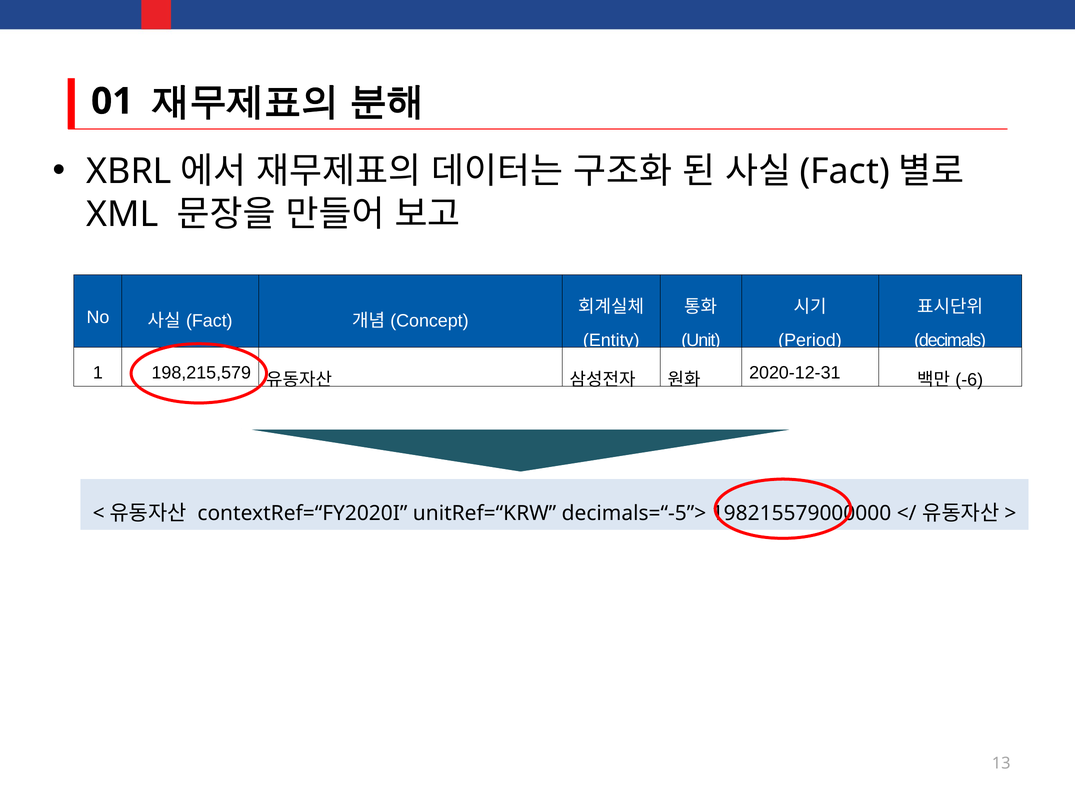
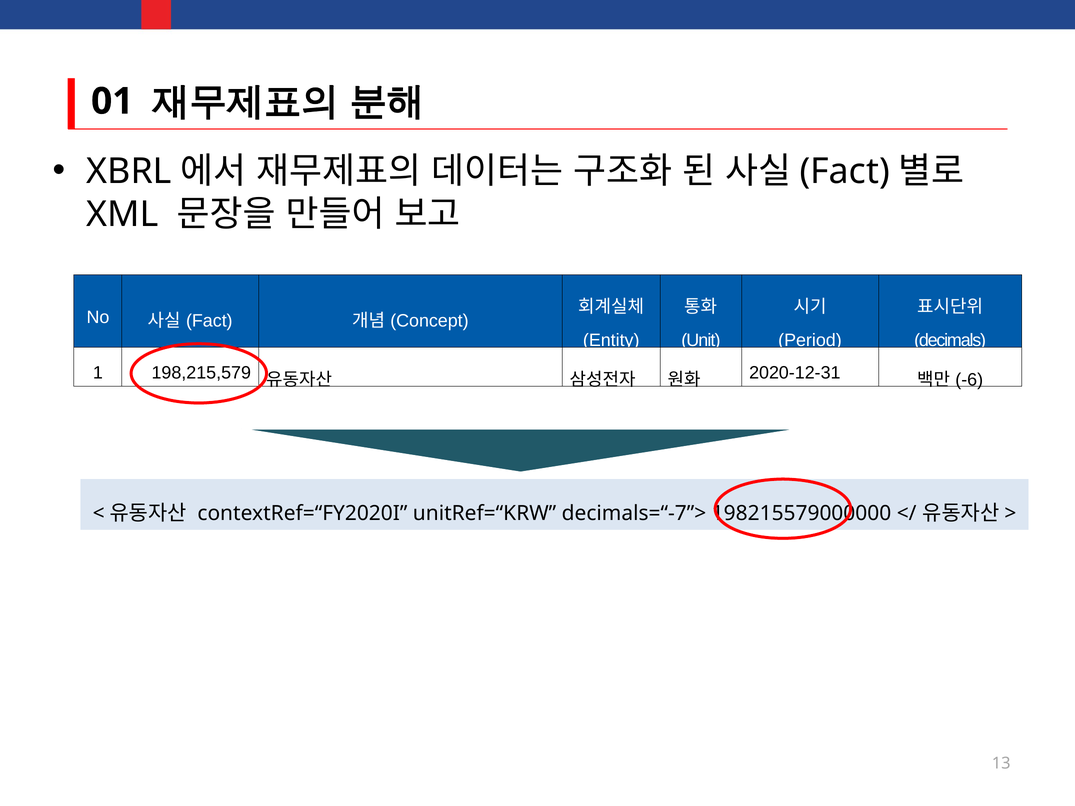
decimals=“-5”>: decimals=“-5”> -> decimals=“-7”>
